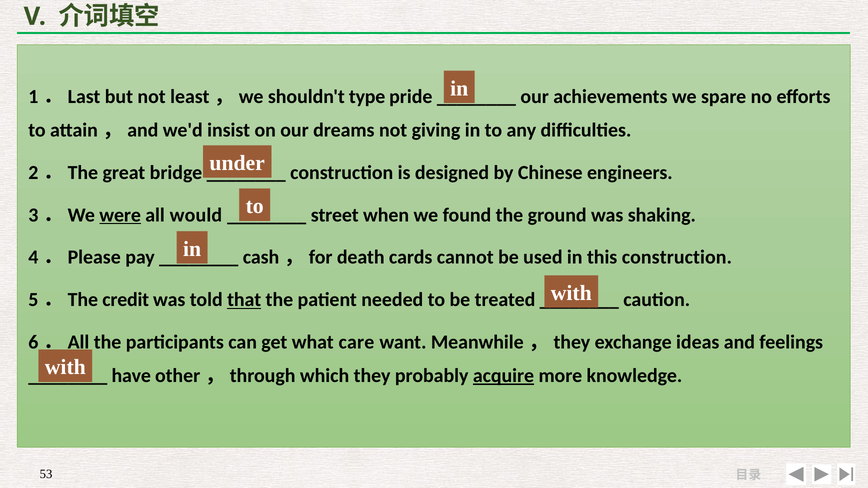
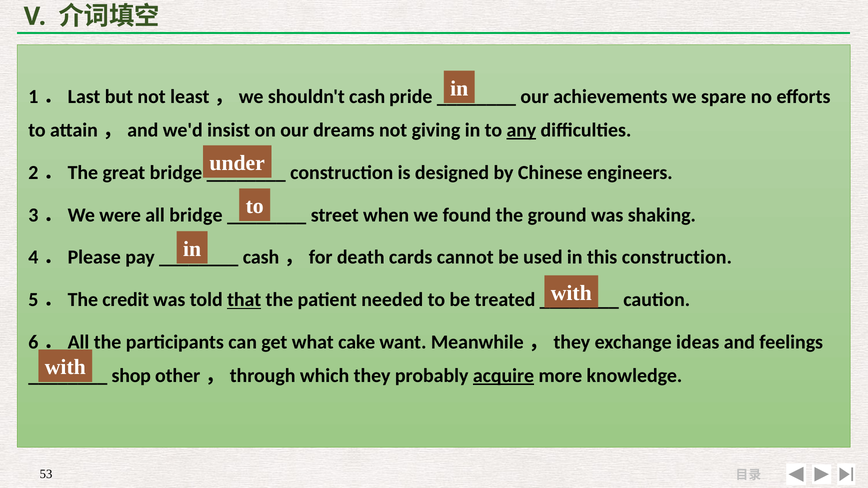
type: type -> cash
any underline: none -> present
were underline: present -> none
all would: would -> bridge
care: care -> cake
have: have -> shop
